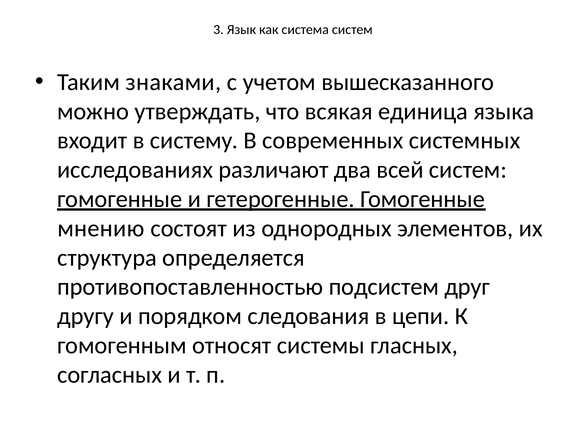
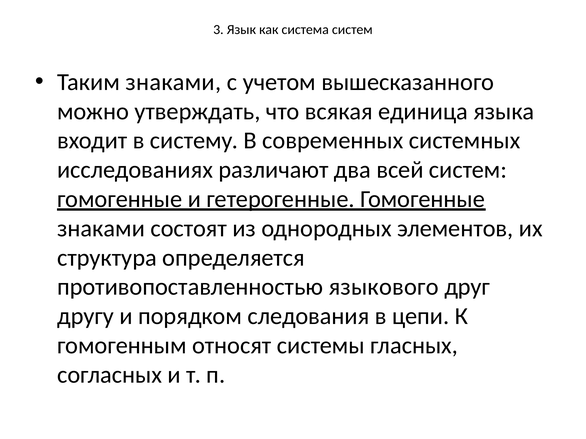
мнению at (101, 229): мнению -> знаками
подсистем: подсистем -> языкового
